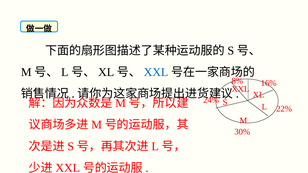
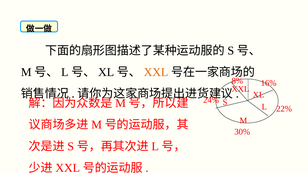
XXL at (156, 72) colour: blue -> orange
